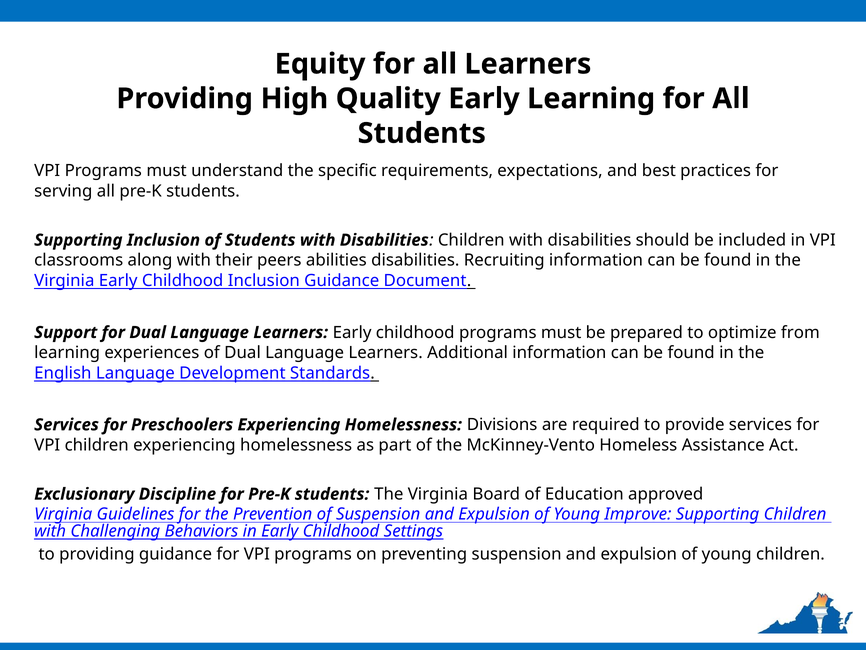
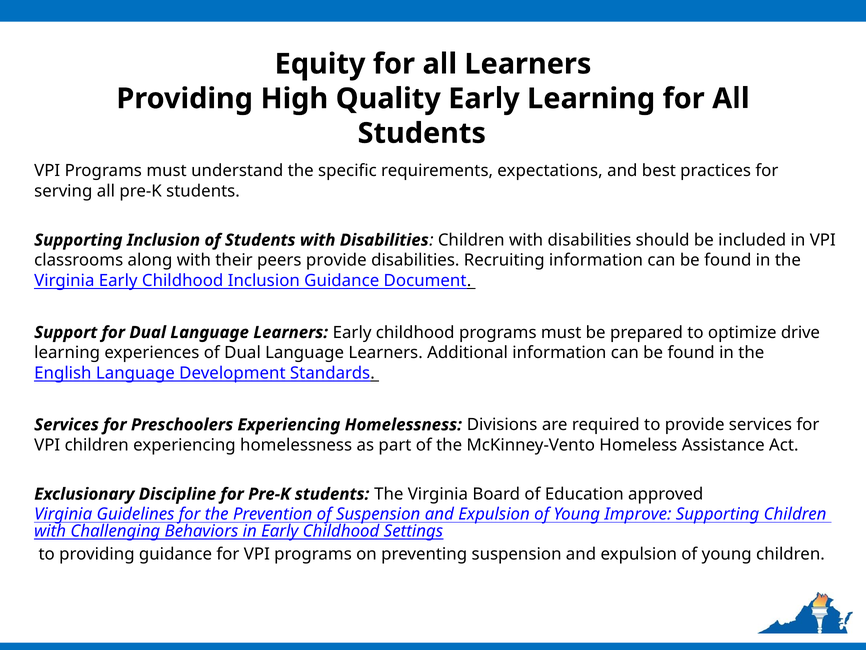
peers abilities: abilities -> provide
from: from -> drive
